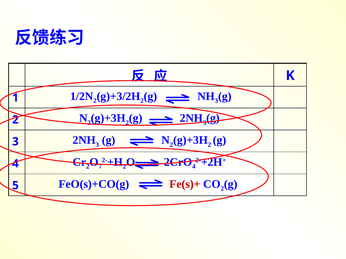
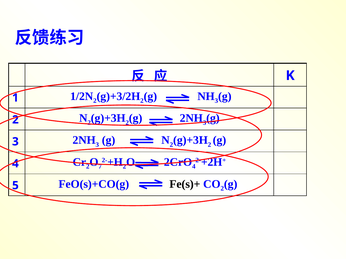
Fe(s)+ colour: red -> black
